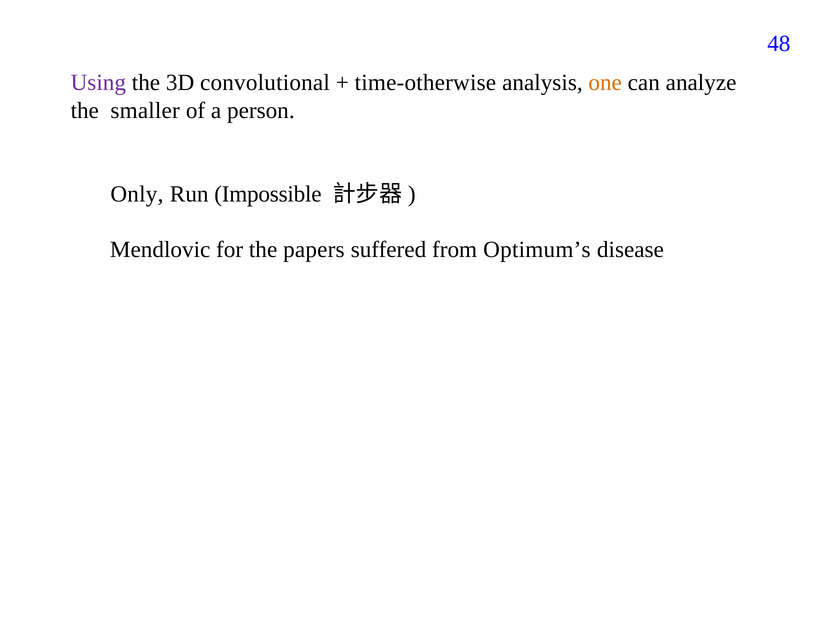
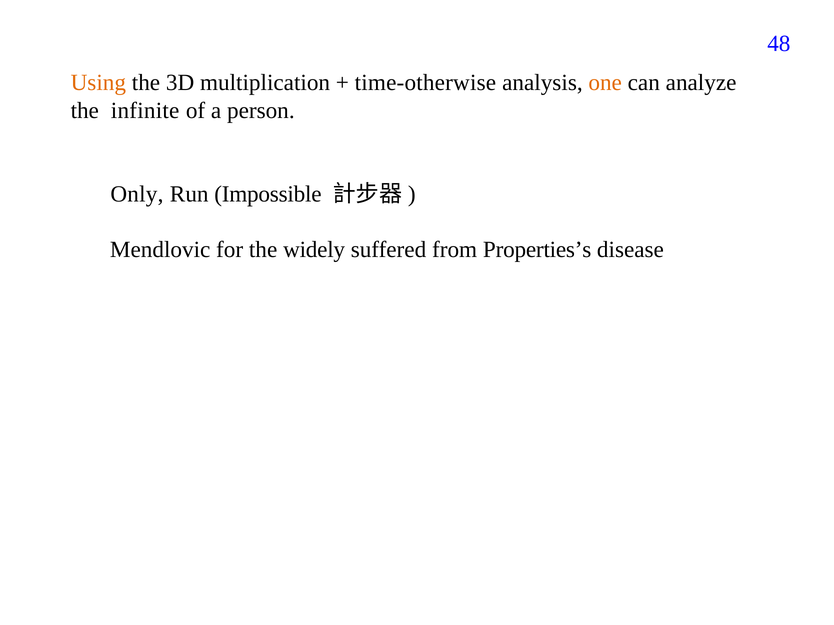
Using colour: purple -> orange
convolutional: convolutional -> multiplication
smaller: smaller -> infinite
papers: papers -> widely
Optimum’s: Optimum’s -> Properties’s
